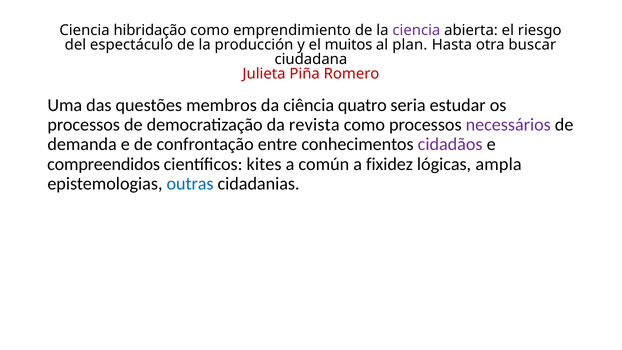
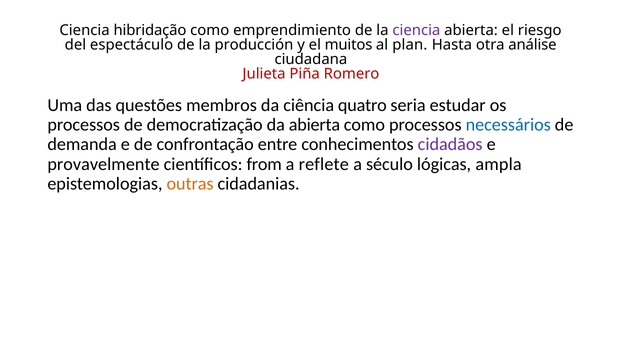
buscar: buscar -> análise
da revista: revista -> abierta
necessários colour: purple -> blue
compreendidos: compreendidos -> provavelmente
kites: kites -> from
común: común -> reflete
fixidez: fixidez -> século
outras colour: blue -> orange
